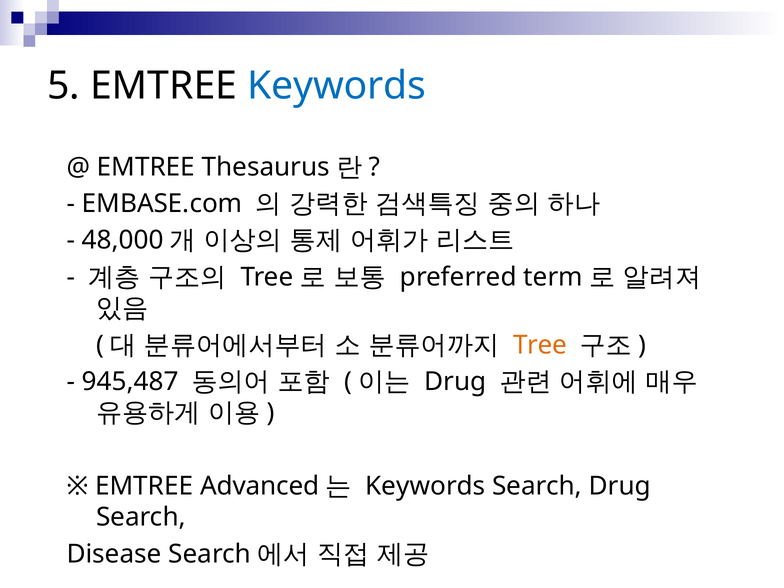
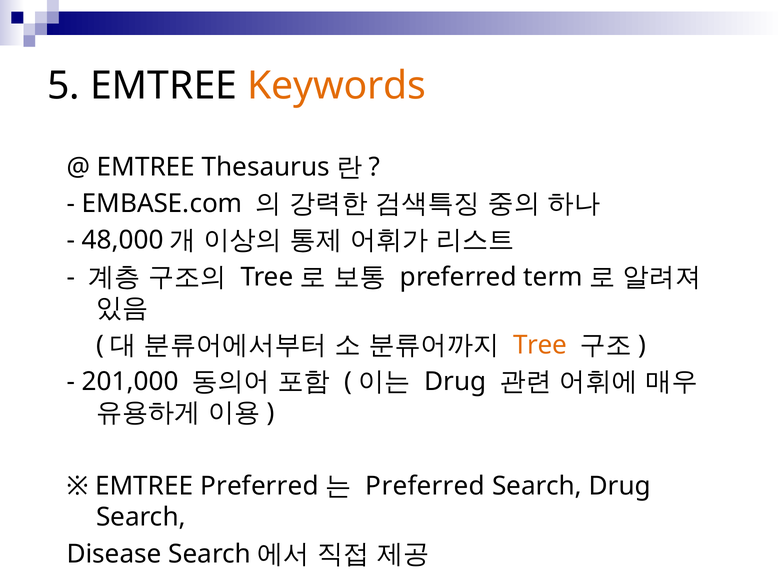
Keywords at (337, 86) colour: blue -> orange
945,487: 945,487 -> 201,000
EMTREE Advanced: Advanced -> Preferred
Keywords at (425, 486): Keywords -> Preferred
